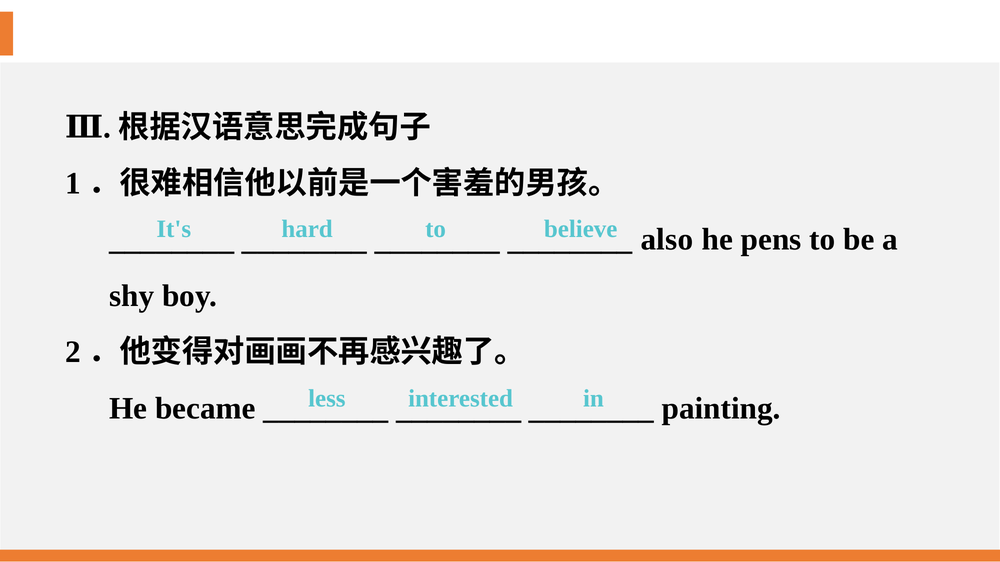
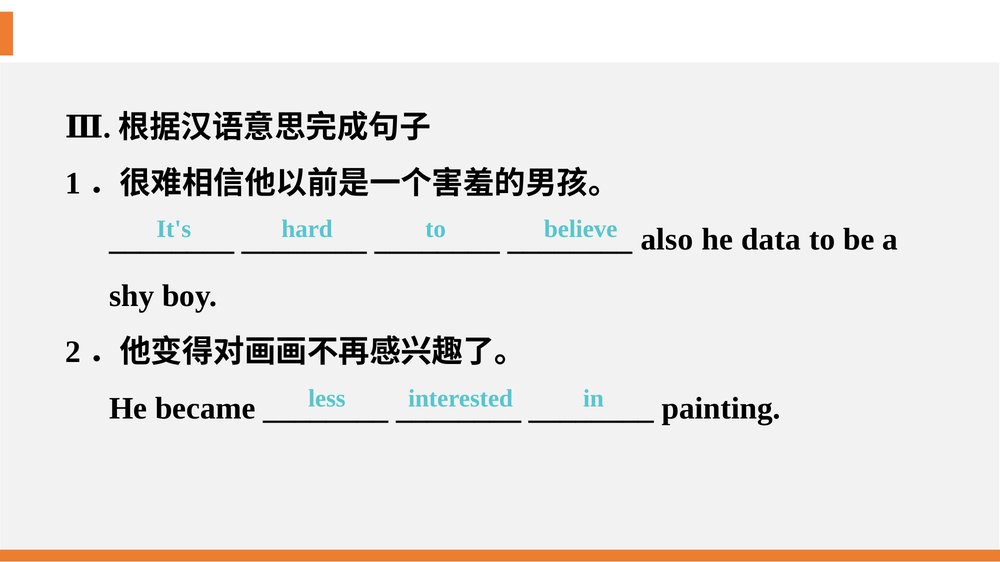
pens: pens -> data
